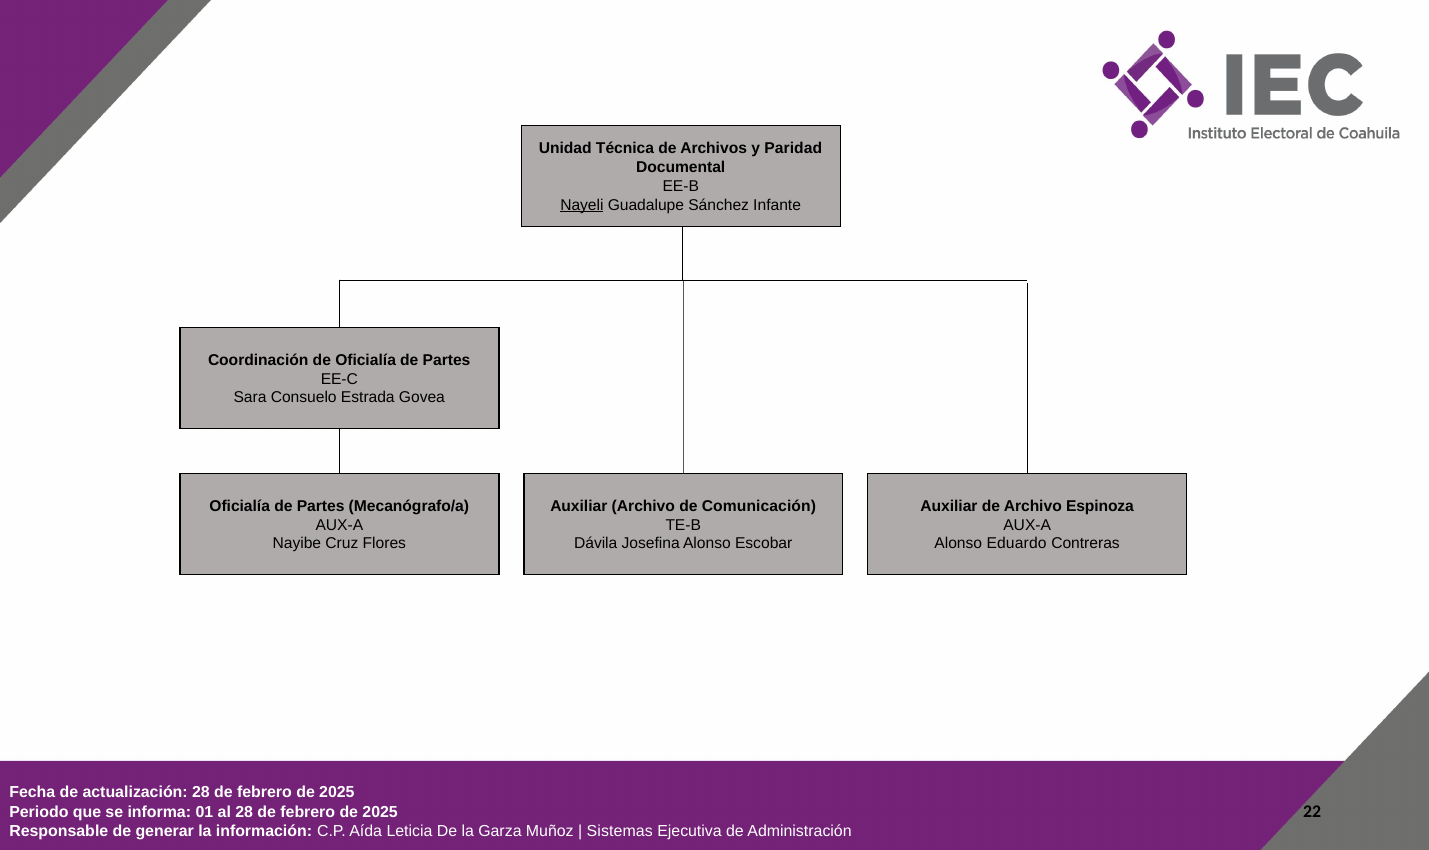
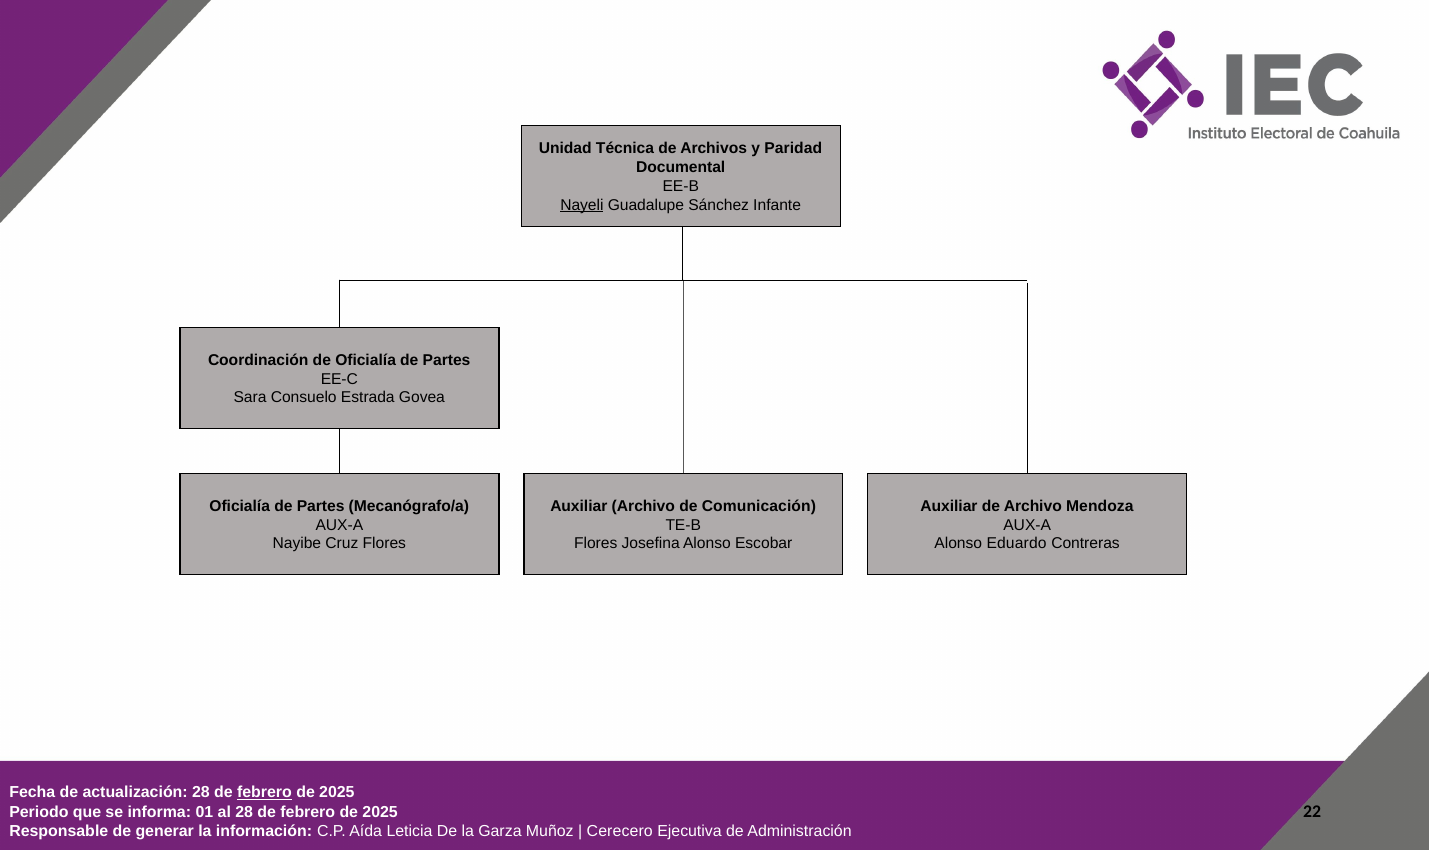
Espinoza: Espinoza -> Mendoza
Dávila at (596, 544): Dávila -> Flores
febrero at (264, 793) underline: none -> present
Sistemas: Sistemas -> Cerecero
